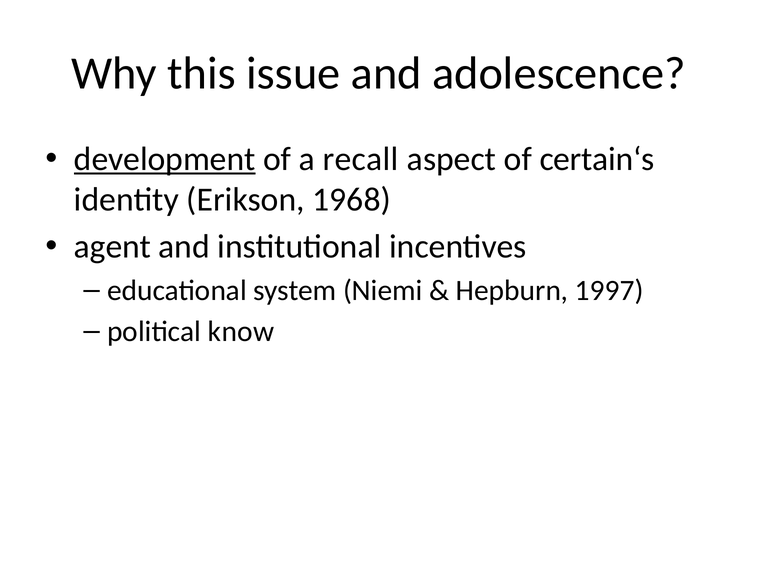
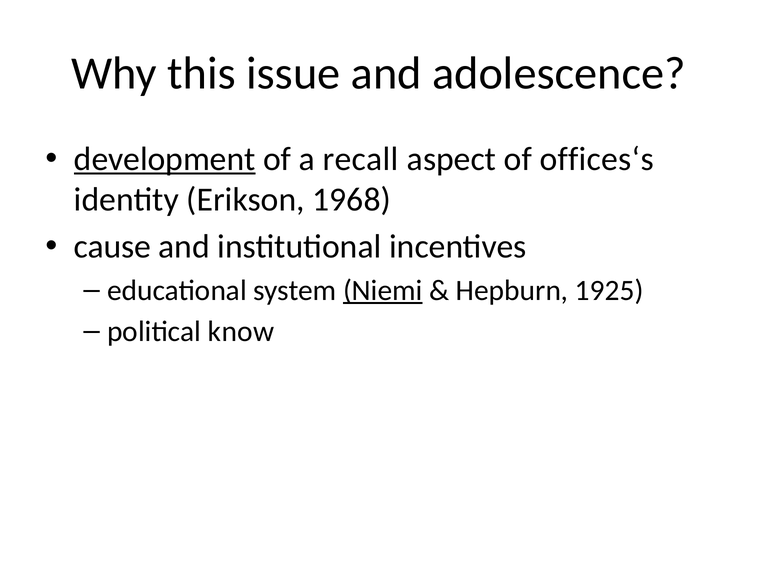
certain‘s: certain‘s -> offices‘s
agent: agent -> cause
Niemi underline: none -> present
1997: 1997 -> 1925
